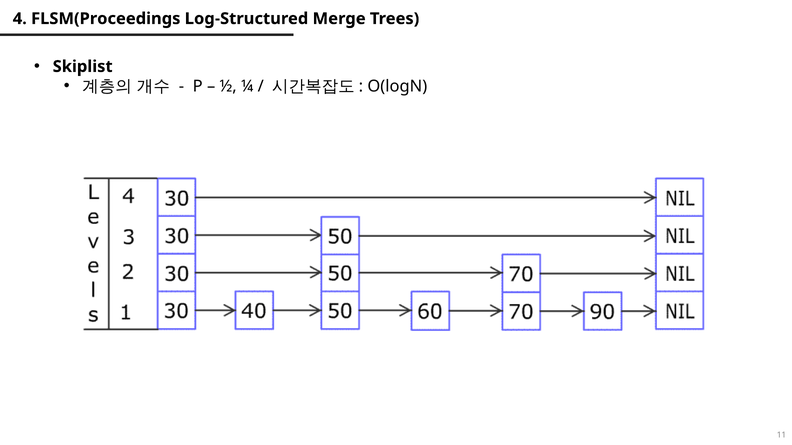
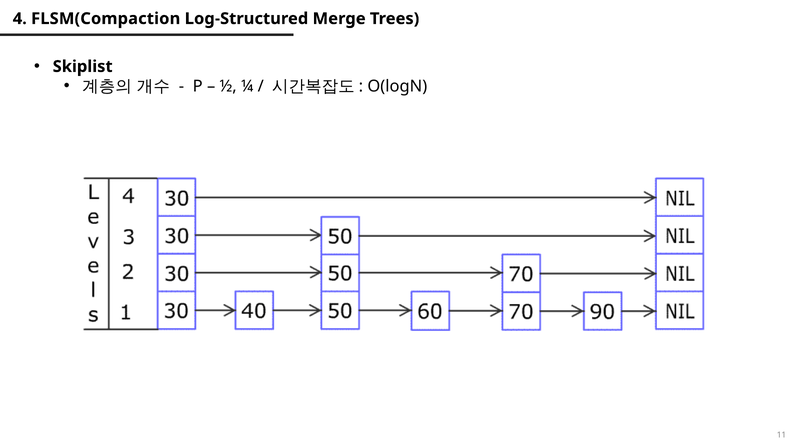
FLSM(Proceedings: FLSM(Proceedings -> FLSM(Compaction
